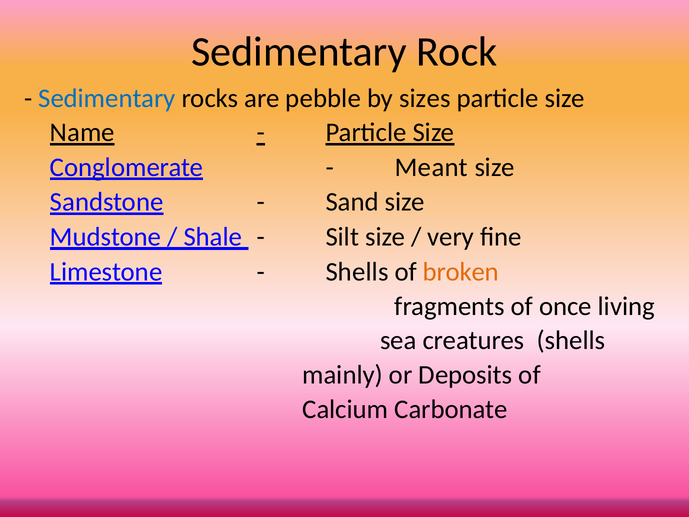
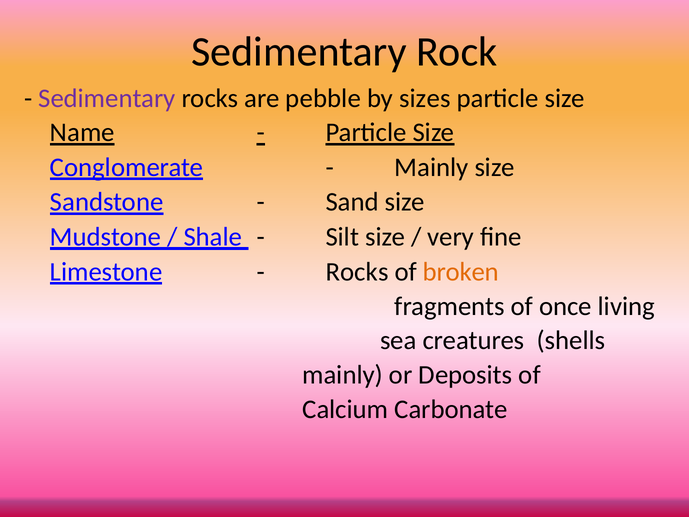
Sedimentary at (107, 98) colour: blue -> purple
Meant at (431, 167): Meant -> Mainly
Shells at (357, 272): Shells -> Rocks
